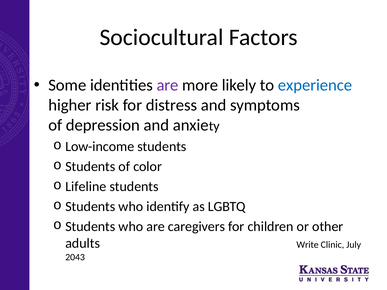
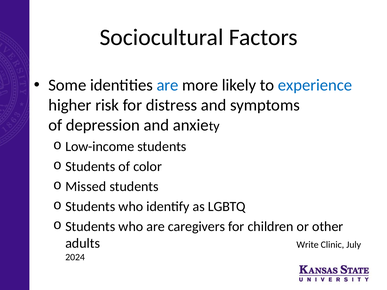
are at (168, 85) colour: purple -> blue
Lifeline: Lifeline -> Missed
2043: 2043 -> 2024
